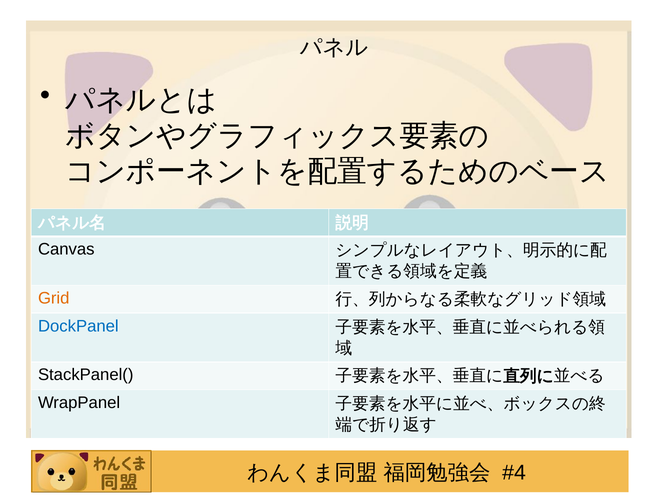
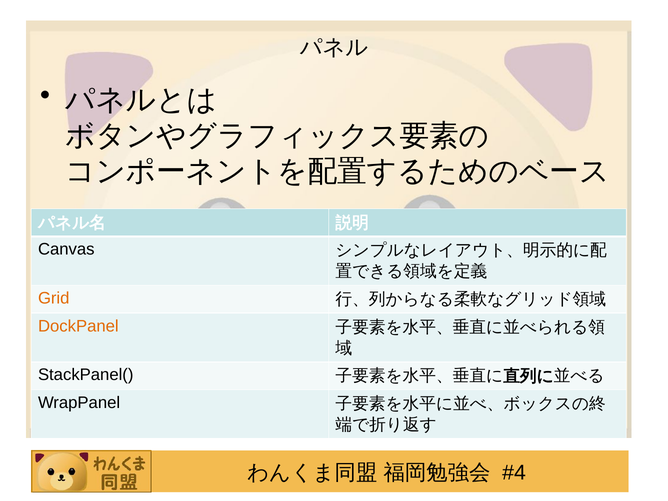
DockPanel colour: blue -> orange
